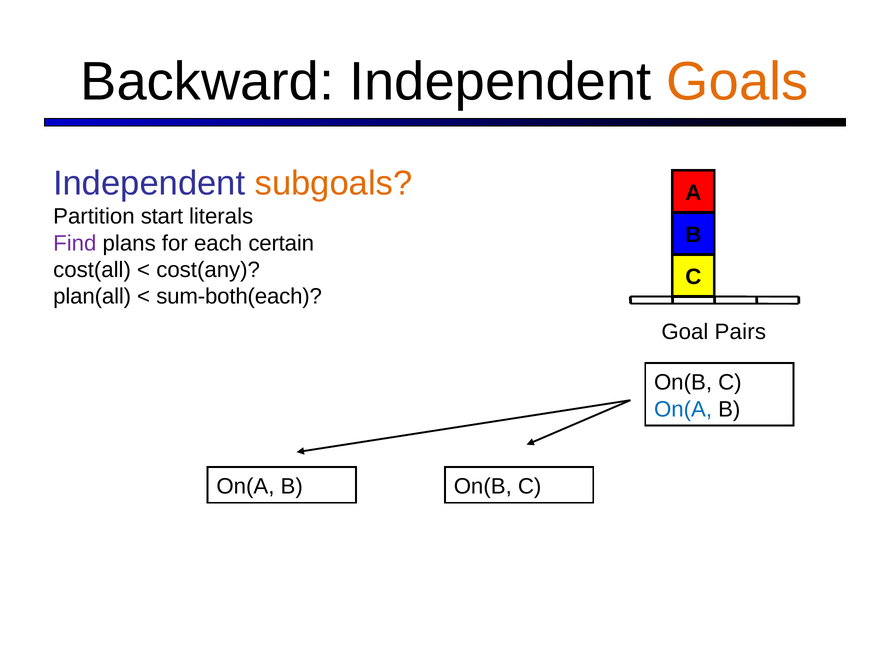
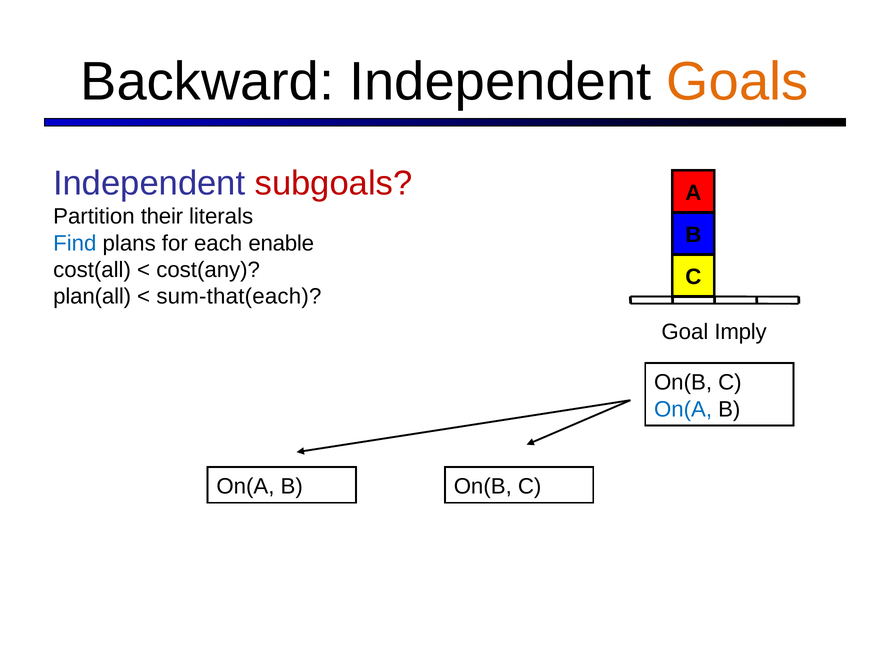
subgoals colour: orange -> red
start: start -> their
Find colour: purple -> blue
certain: certain -> enable
sum-both(each: sum-both(each -> sum-that(each
Pairs: Pairs -> Imply
